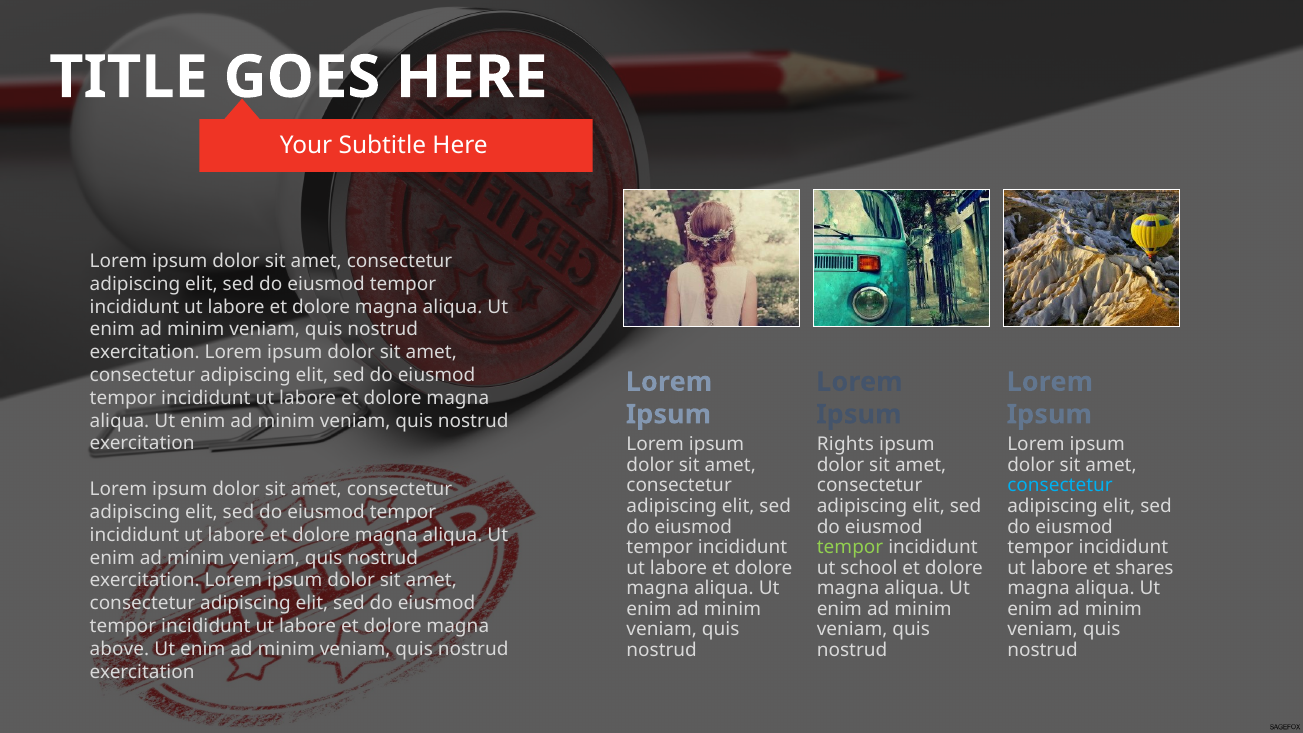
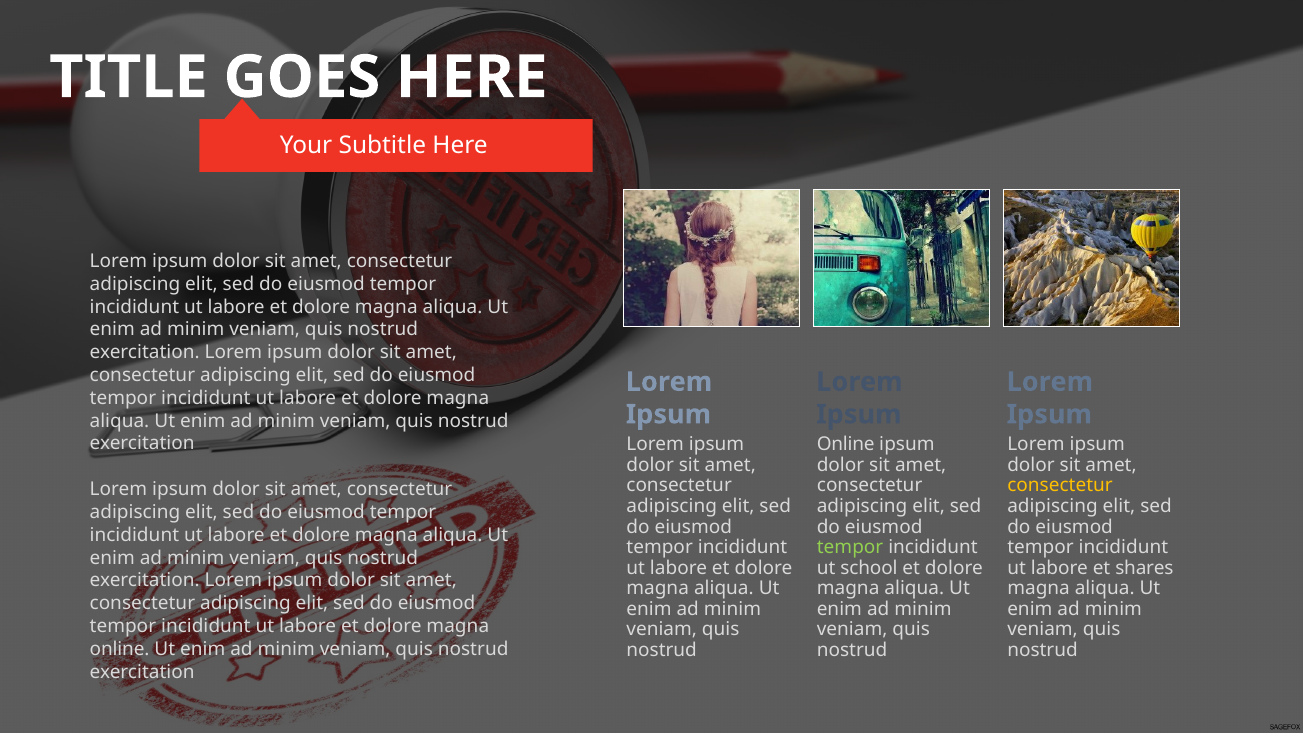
Rights at (846, 445): Rights -> Online
consectetur at (1060, 486) colour: light blue -> yellow
above at (120, 649): above -> online
